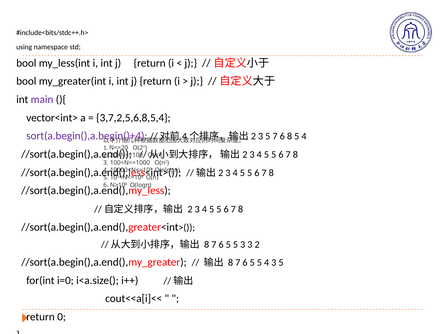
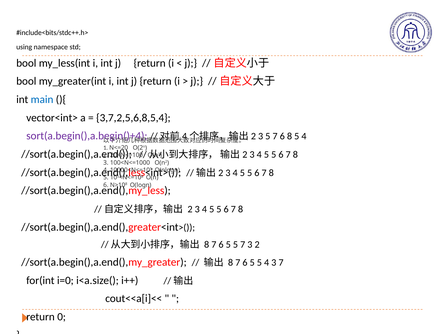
main colour: purple -> blue
5 5 3: 3 -> 7
4 3 5: 5 -> 7
